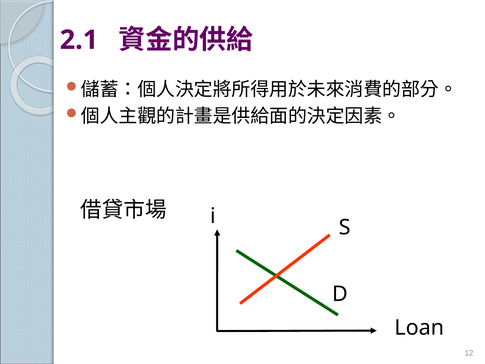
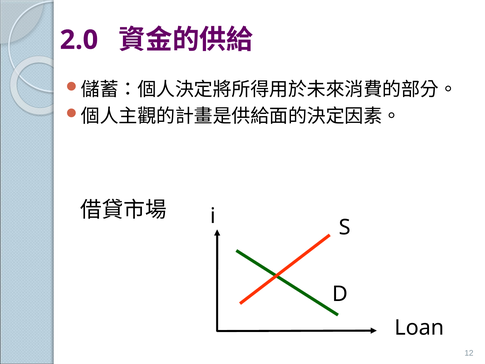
2.1: 2.1 -> 2.0
